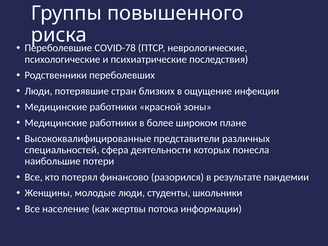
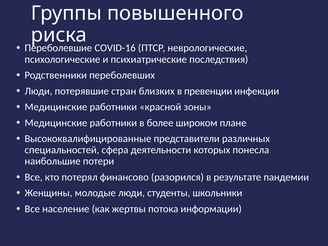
COVID-78: COVID-78 -> COVID-16
ощущение: ощущение -> превенции
